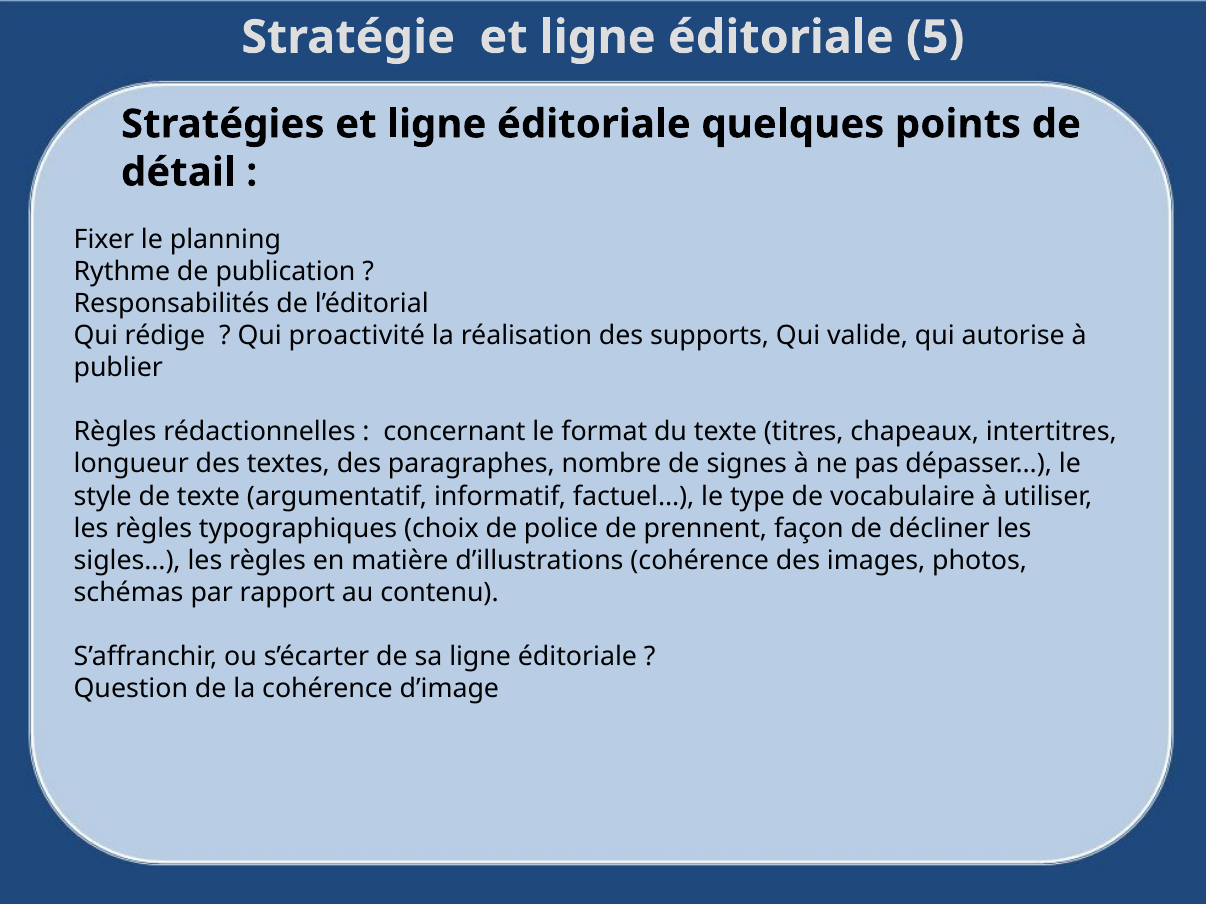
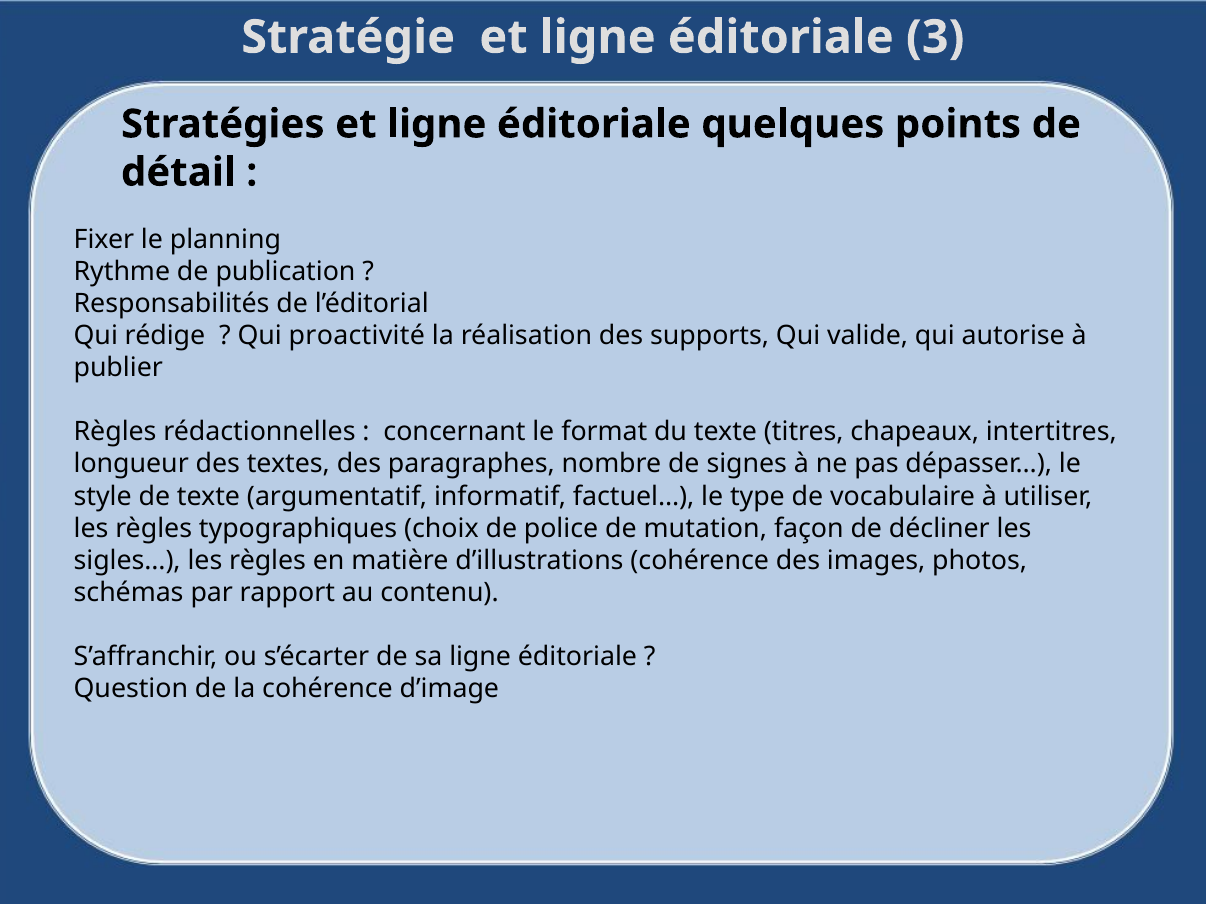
5: 5 -> 3
prennent: prennent -> mutation
